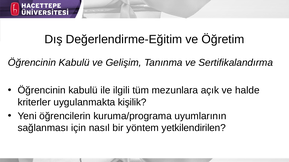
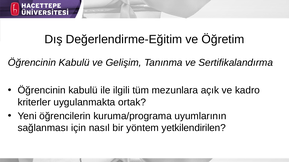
halde: halde -> kadro
kişilik: kişilik -> ortak
